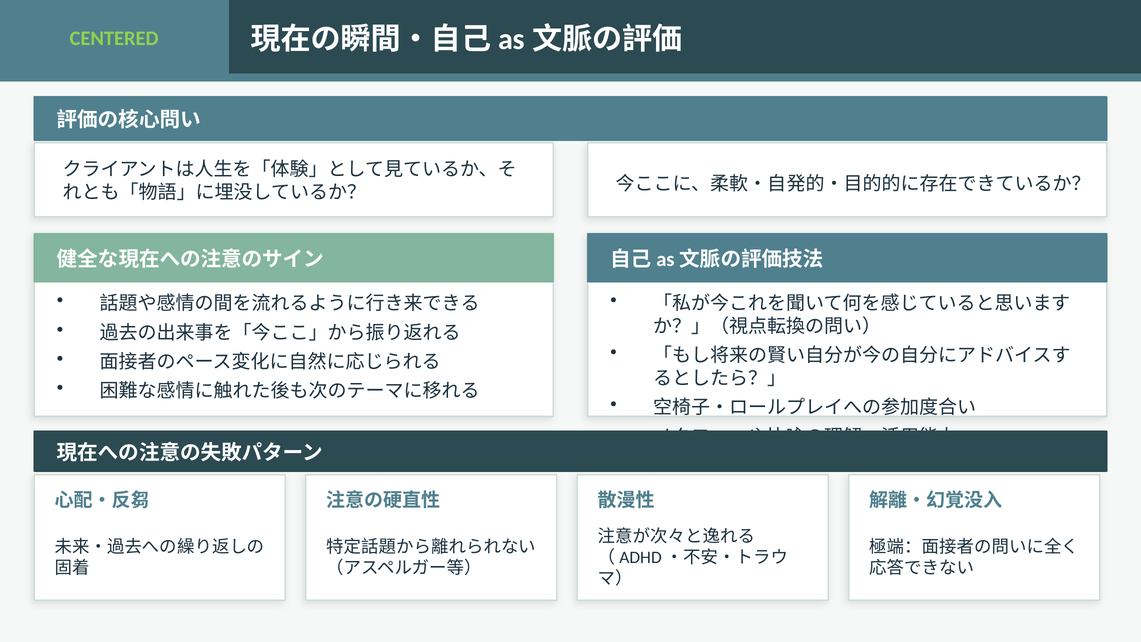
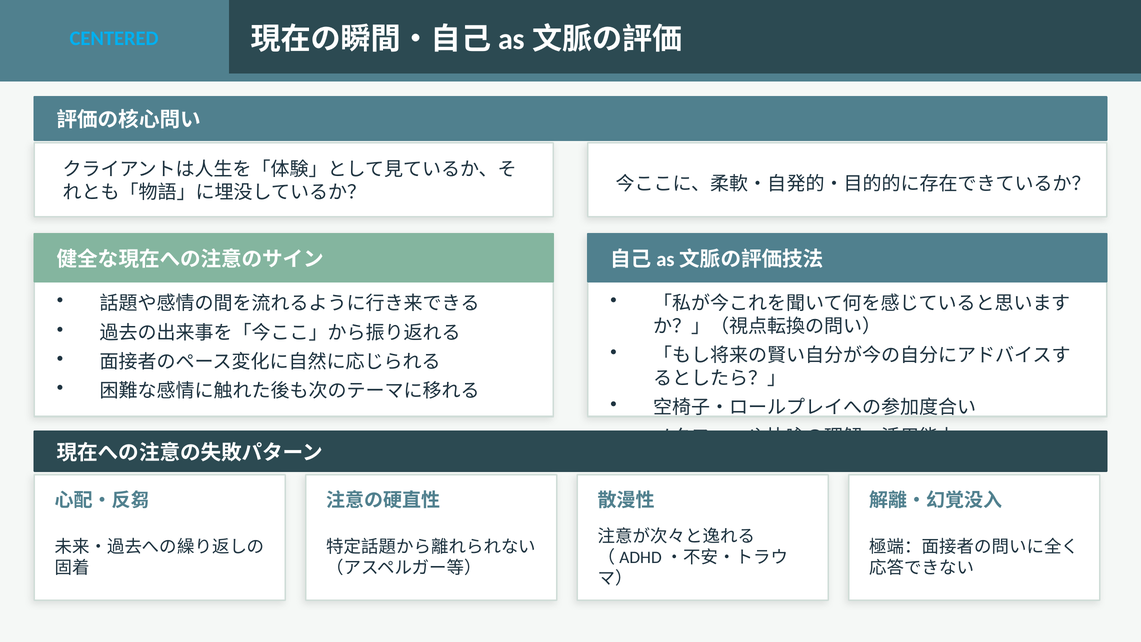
CENTERED colour: light green -> light blue
